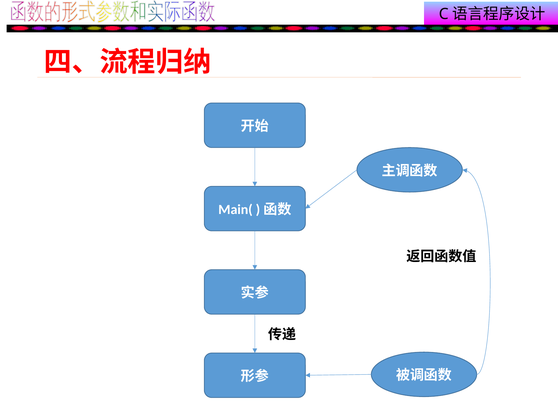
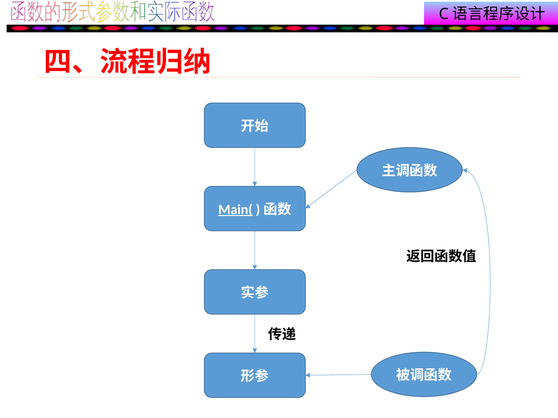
Main( underline: none -> present
